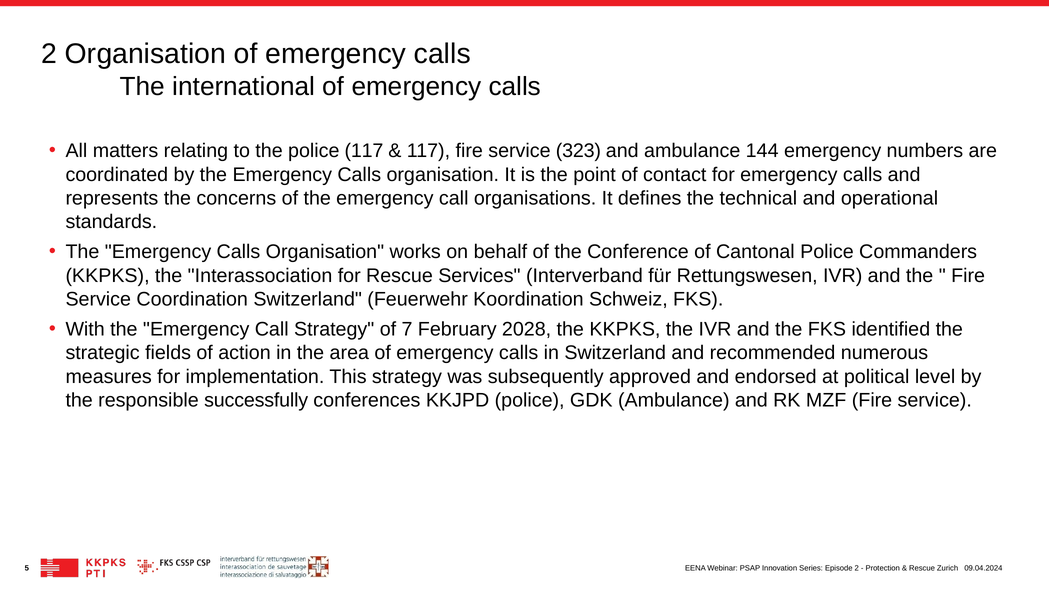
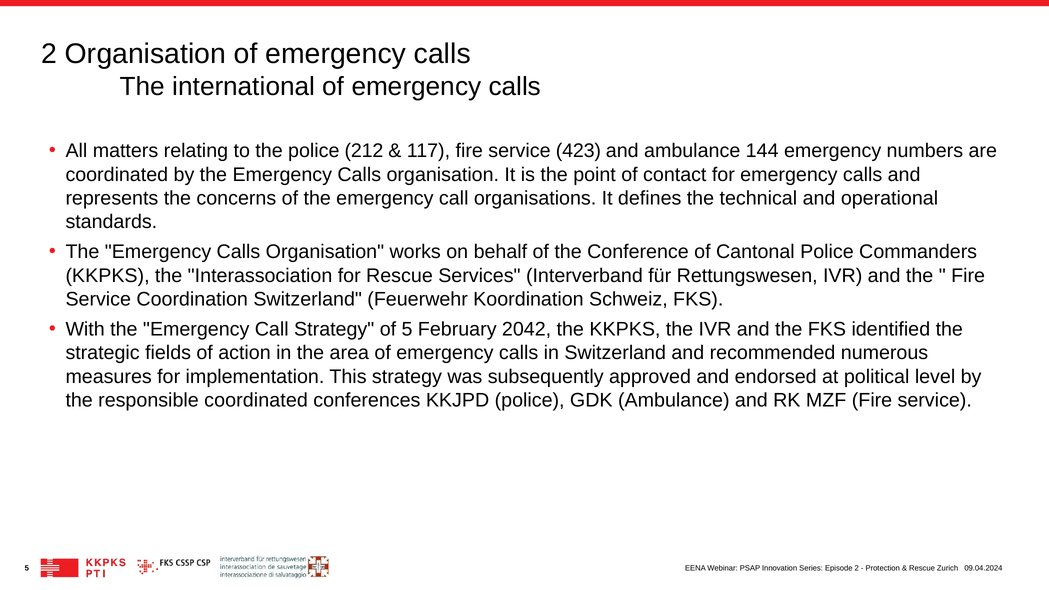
police 117: 117 -> 212
323: 323 -> 423
of 7: 7 -> 5
2028: 2028 -> 2042
responsible successfully: successfully -> coordinated
